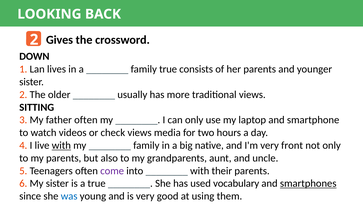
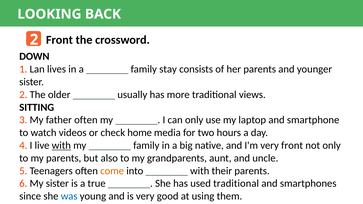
2 Gives: Gives -> Front
family true: true -> stay
check views: views -> home
come colour: purple -> orange
used vocabulary: vocabulary -> traditional
smartphones underline: present -> none
